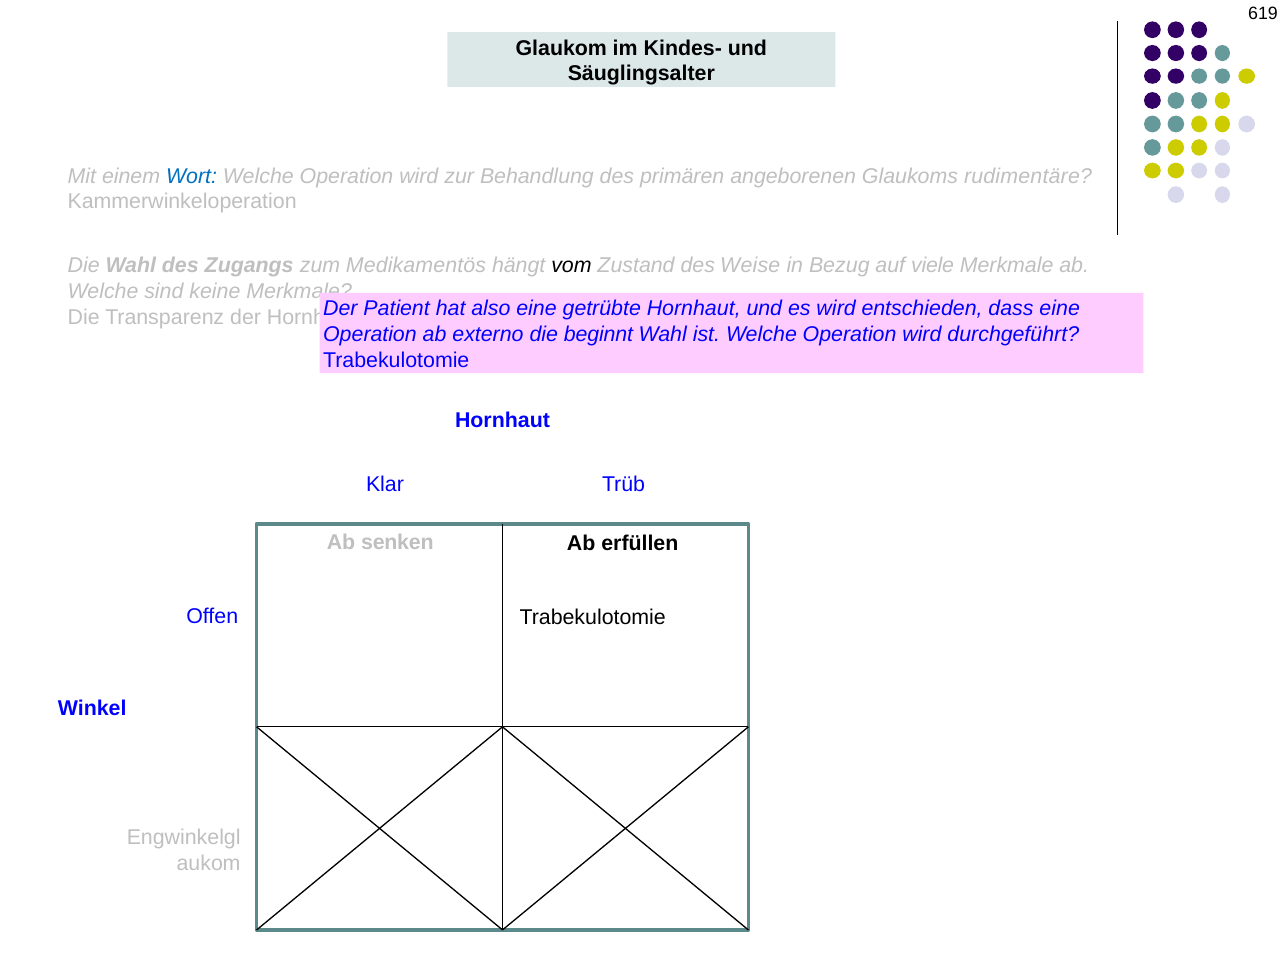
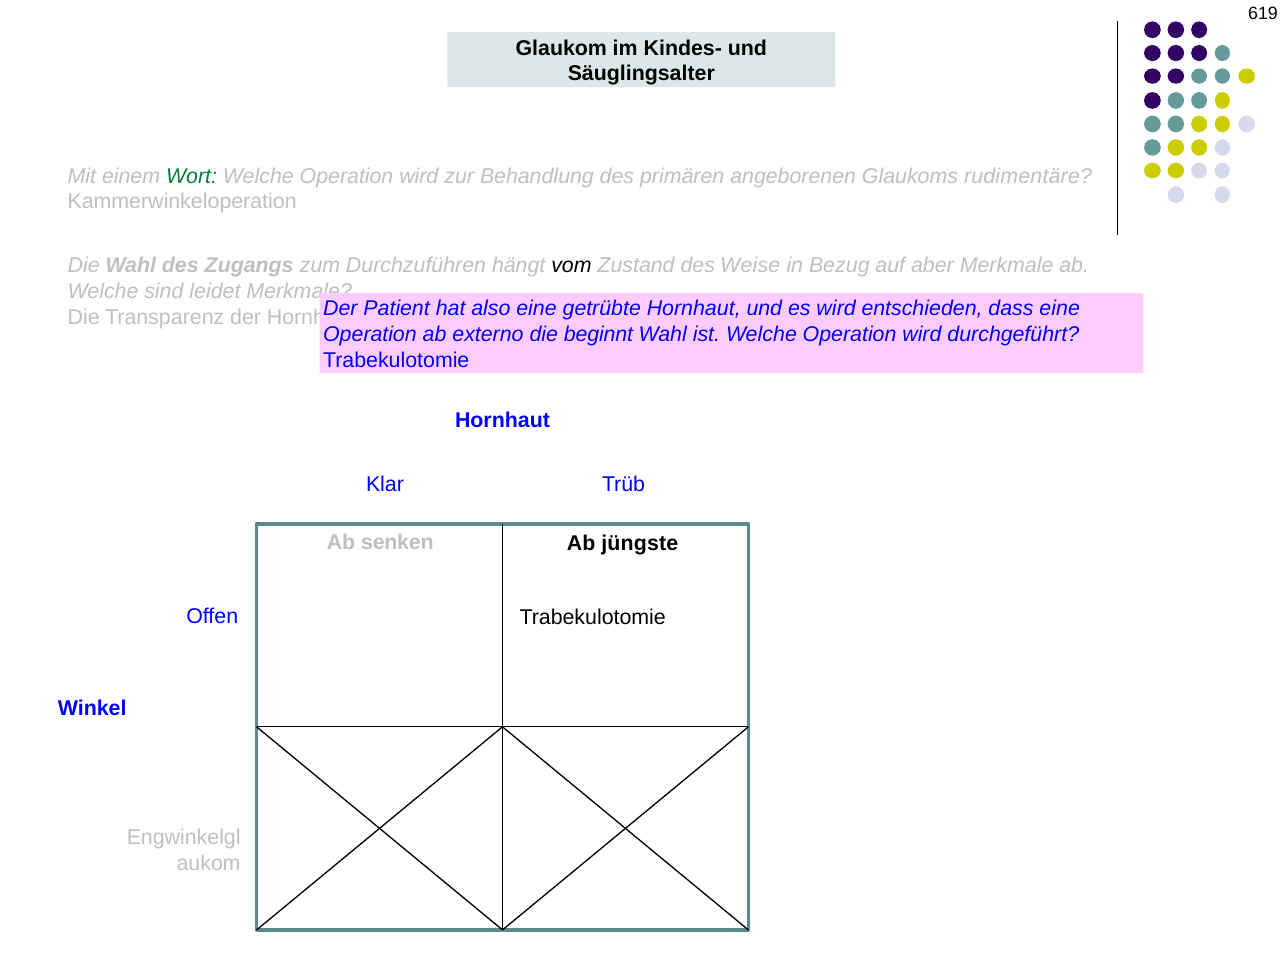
Wort colour: blue -> green
Medikamentös: Medikamentös -> Durchzuführen
viele: viele -> aber
keine: keine -> leidet
erfüllen: erfüllen -> jüngste
